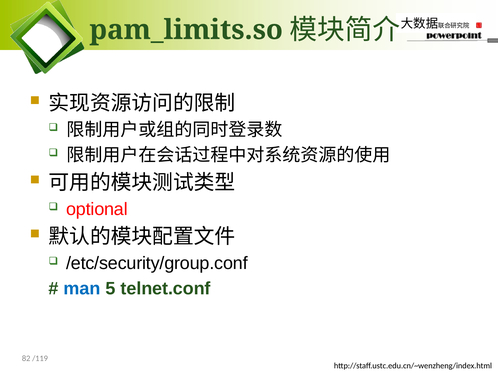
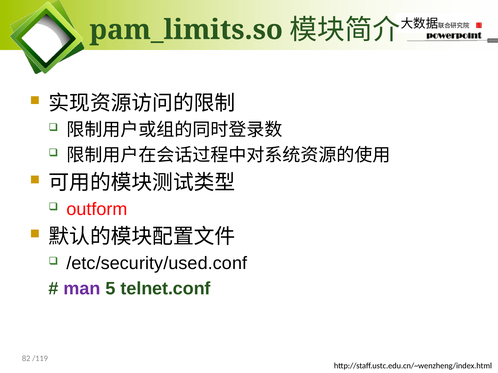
optional: optional -> outform
/etc/security/group.conf: /etc/security/group.conf -> /etc/security/used.conf
man colour: blue -> purple
